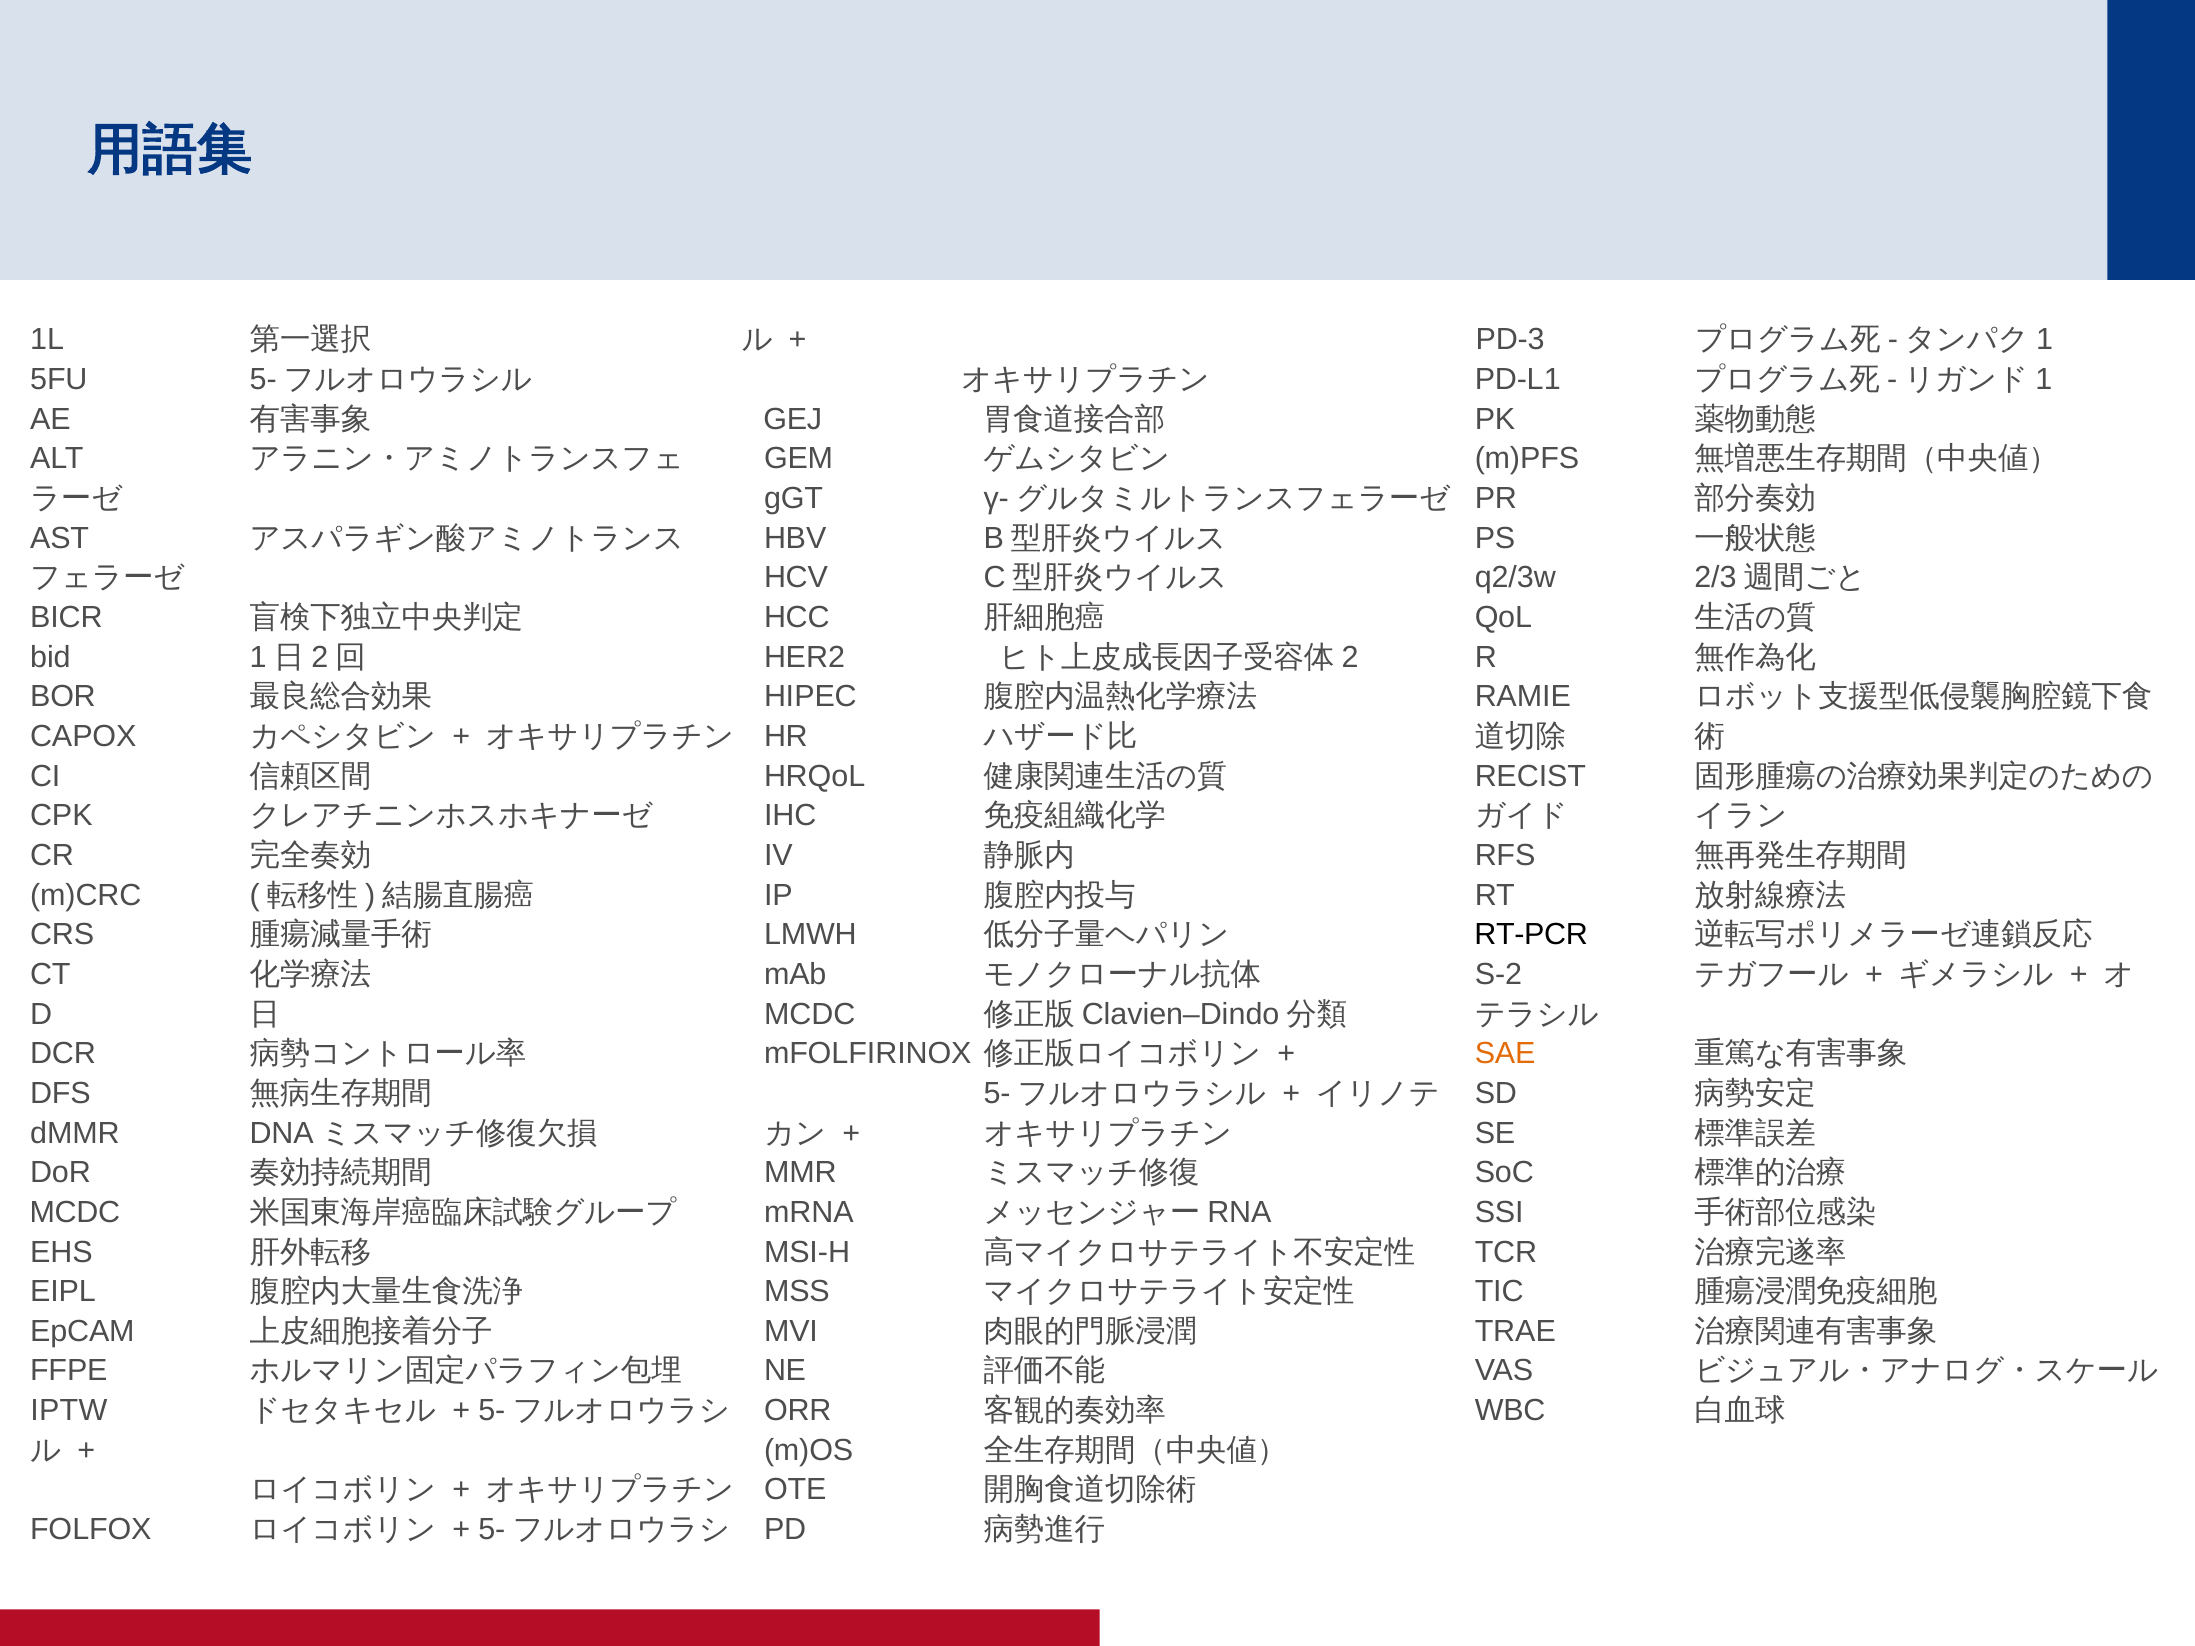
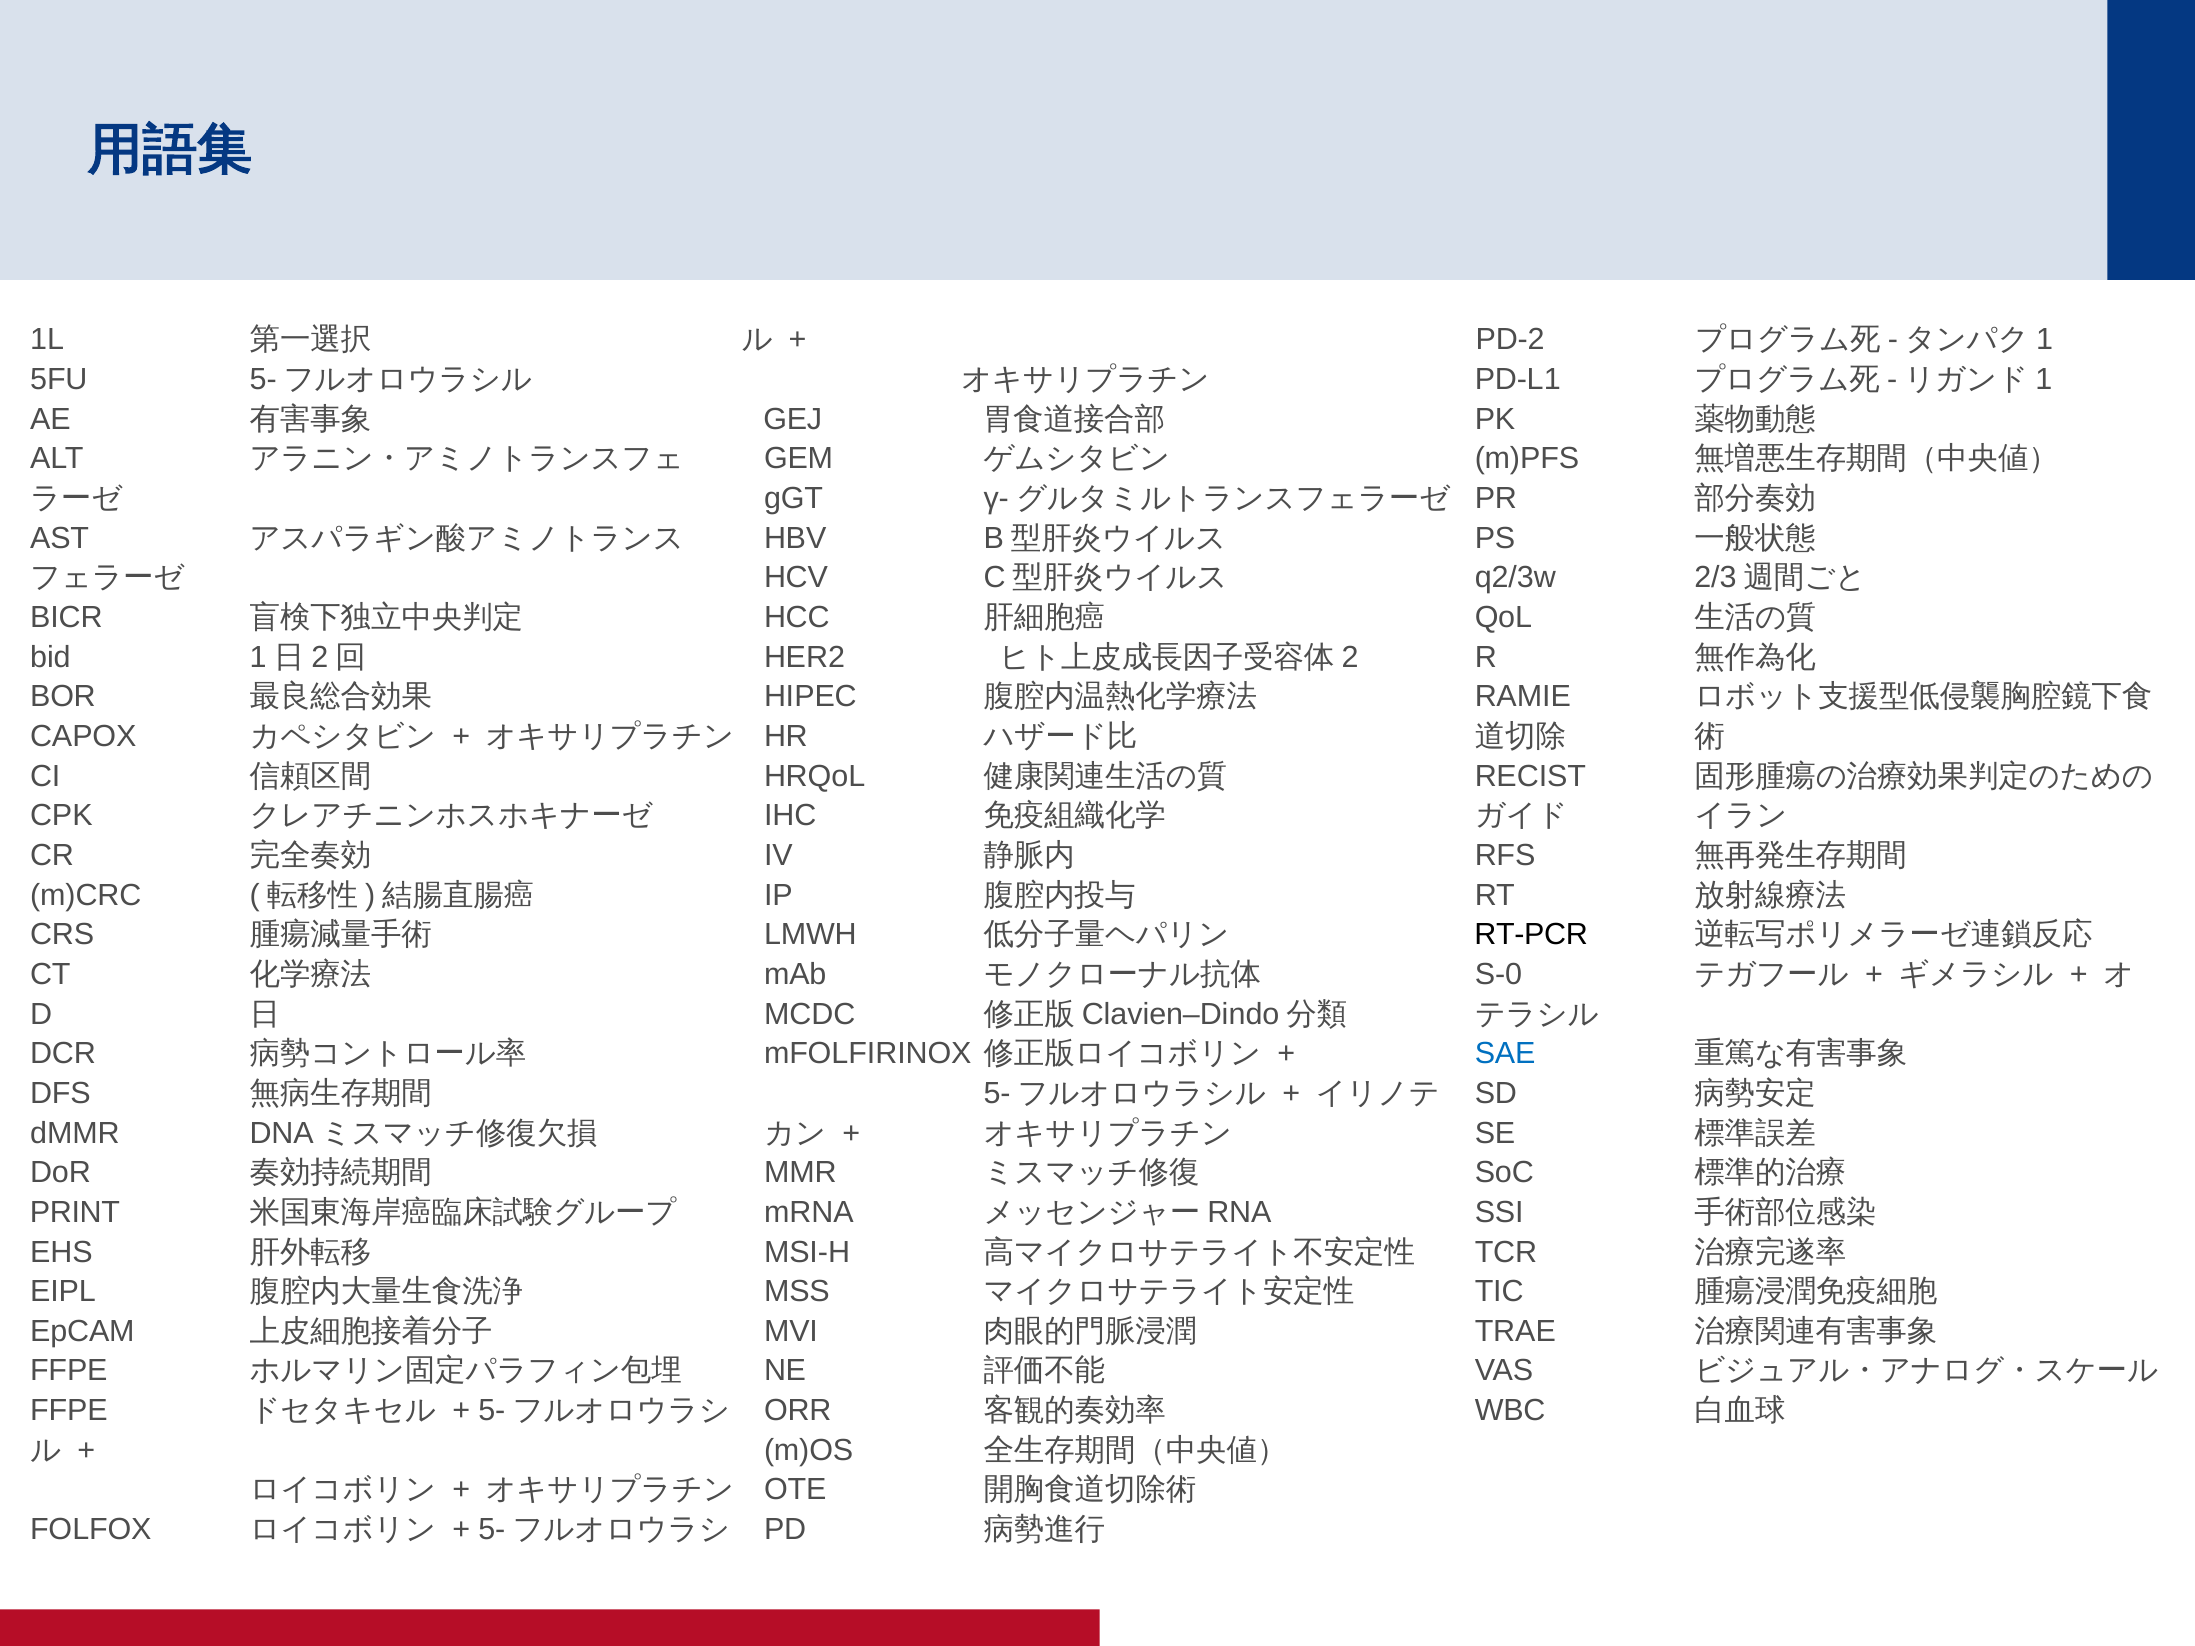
PD-3: PD-3 -> PD-2
S-2: S-2 -> S-0
SAE colour: orange -> blue
MCDC at (75, 1212): MCDC -> PRINT
IPTW at (69, 1411): IPTW -> FFPE
